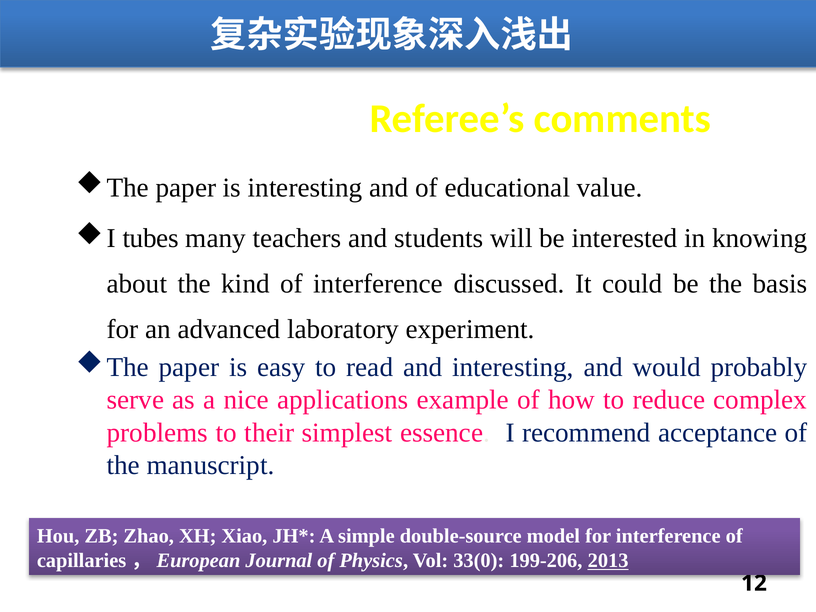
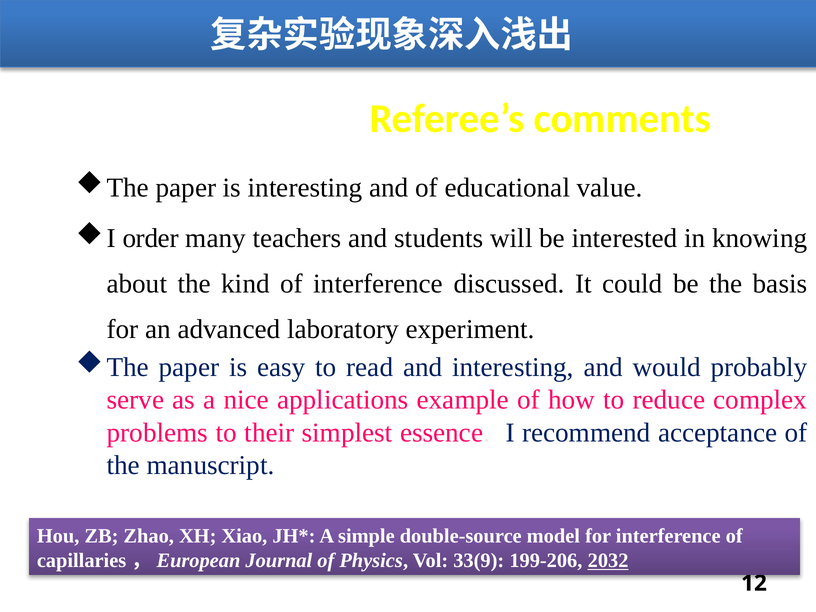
tubes: tubes -> order
33(0: 33(0 -> 33(9
2013: 2013 -> 2032
